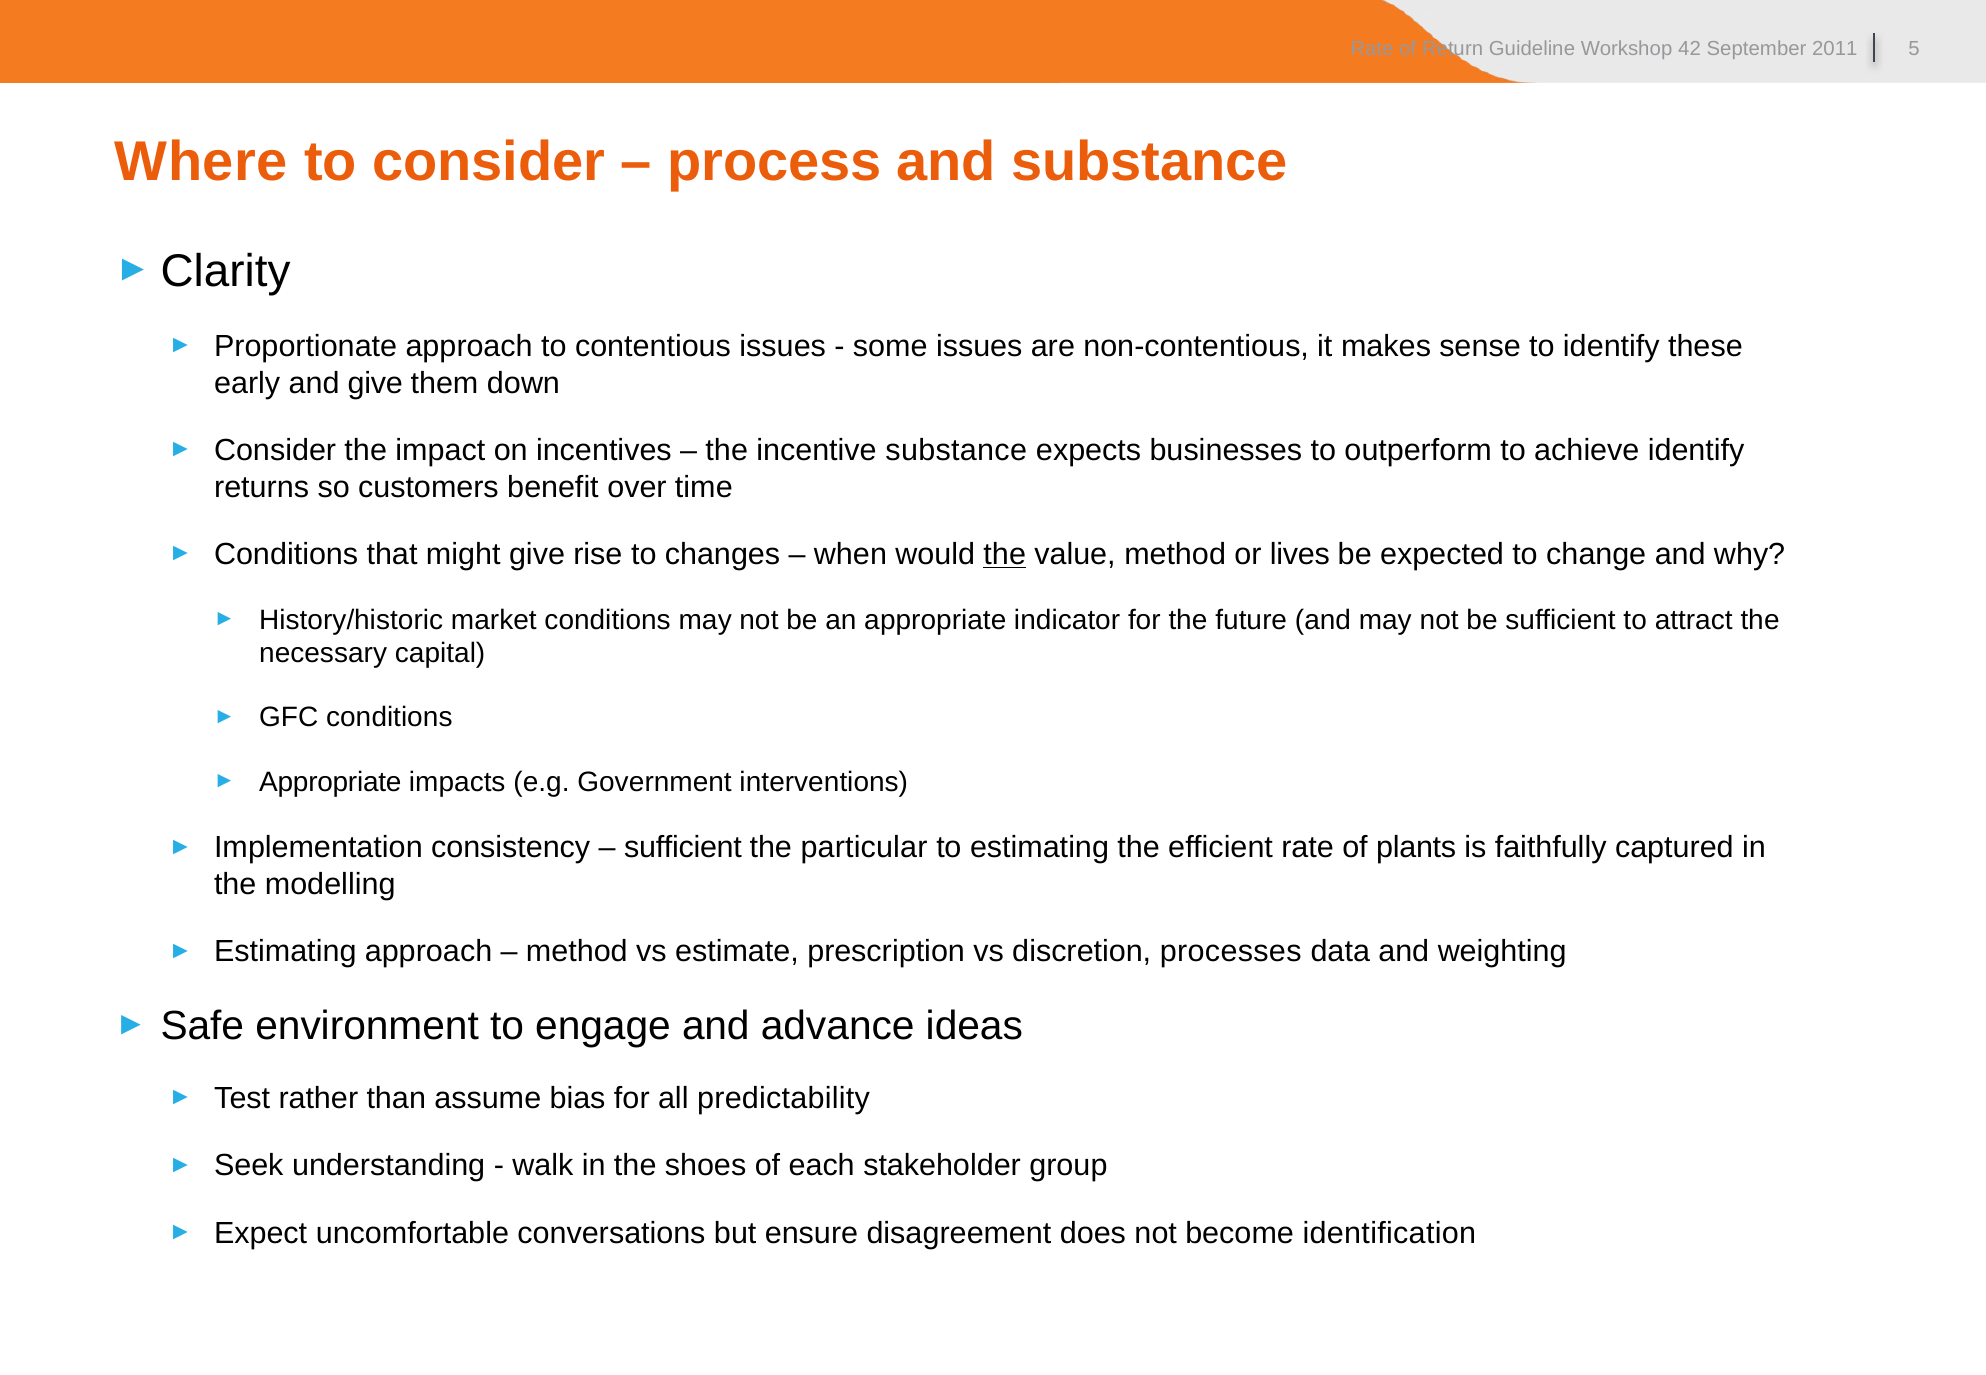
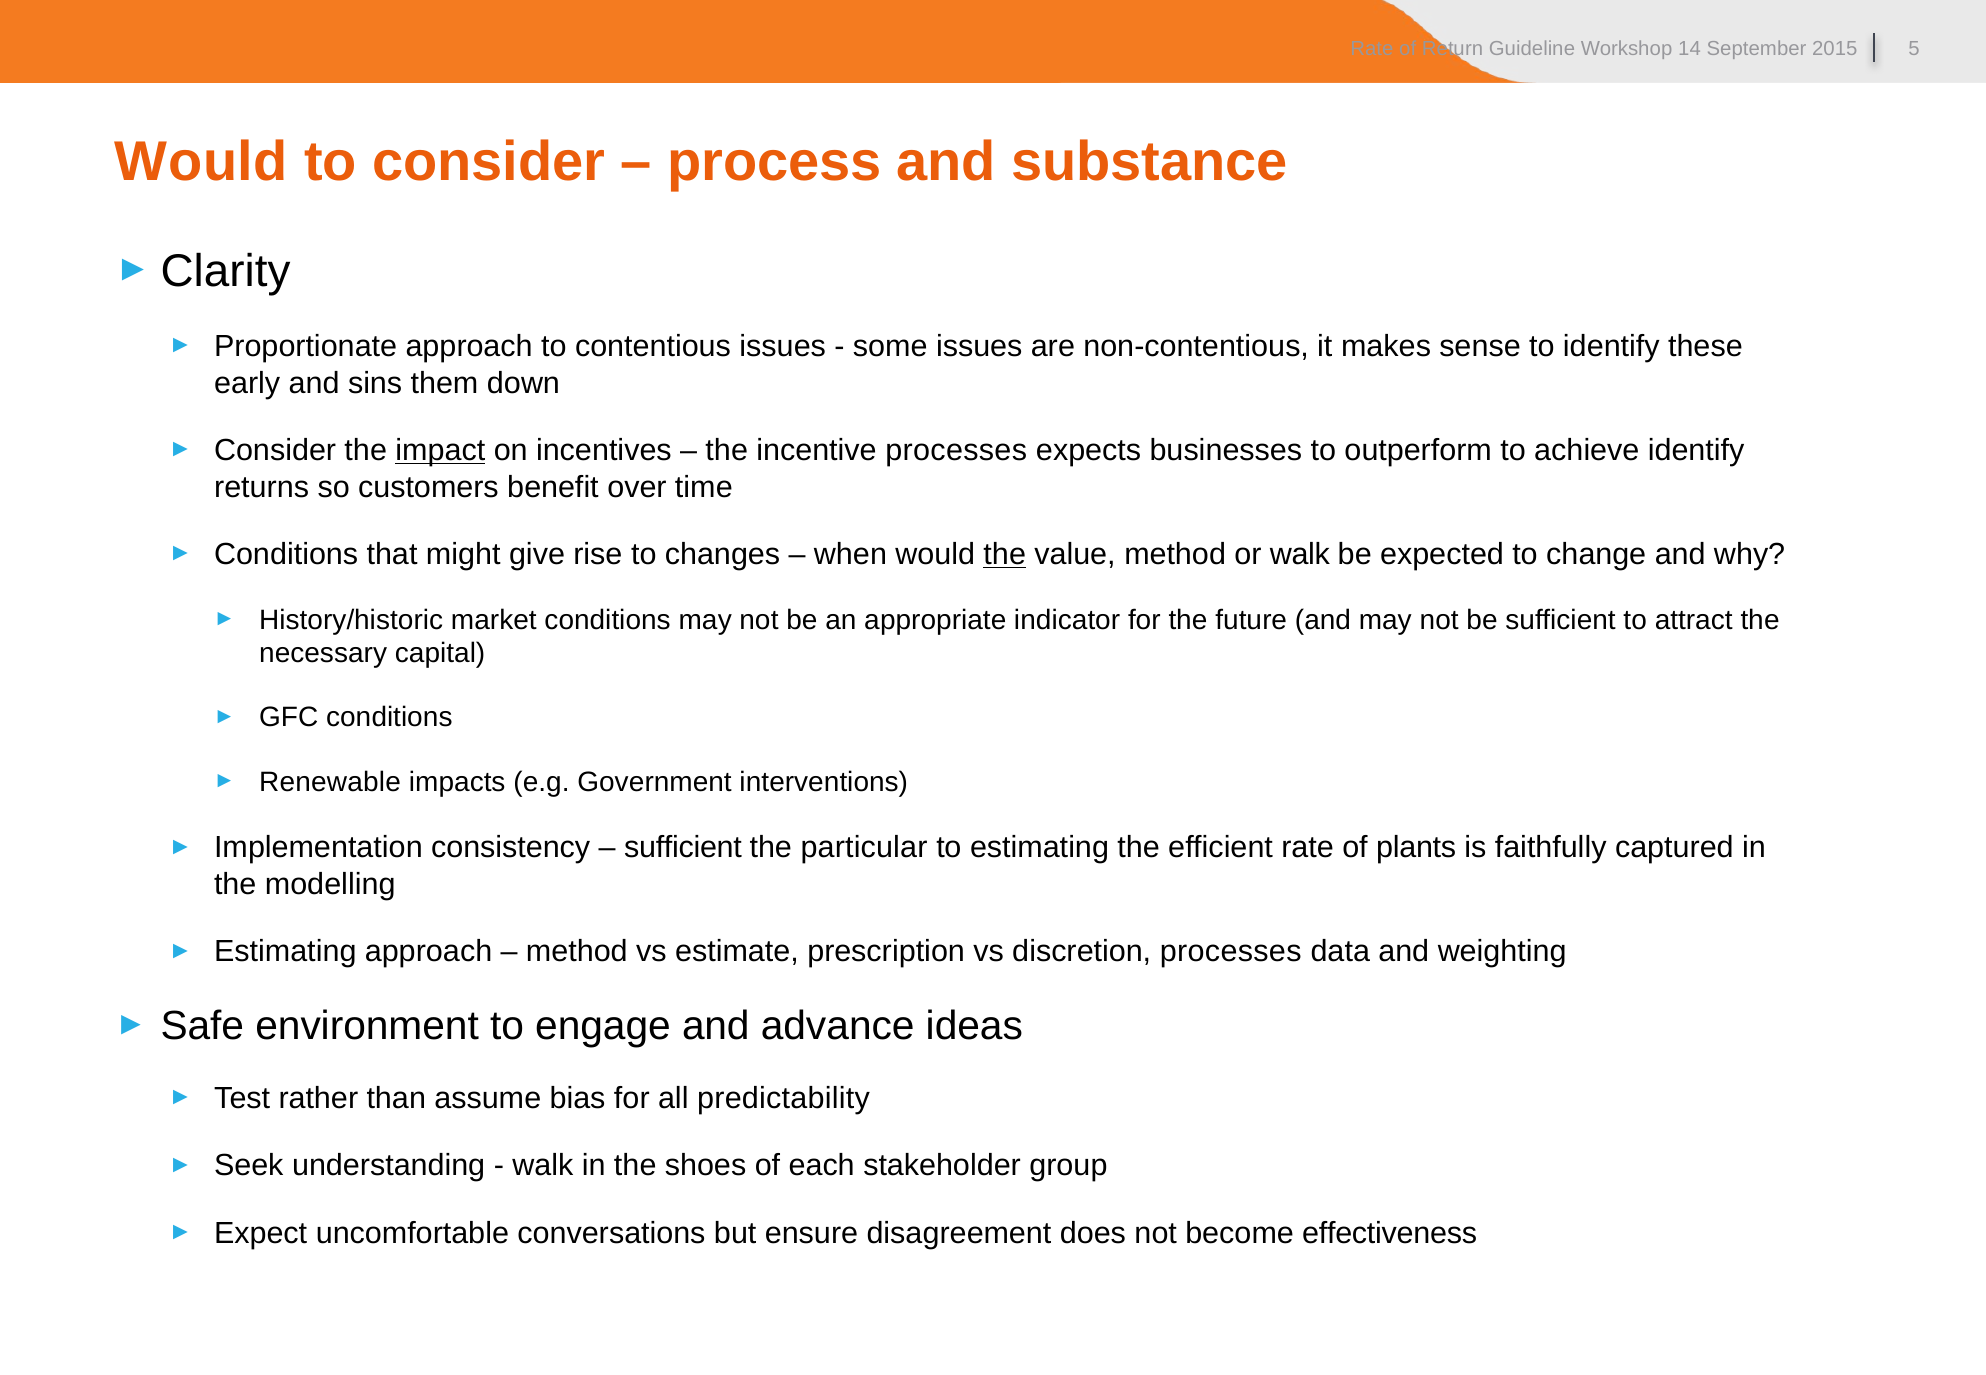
42: 42 -> 14
2011: 2011 -> 2015
Where at (201, 162): Where -> Would
and give: give -> sins
impact underline: none -> present
incentive substance: substance -> processes
or lives: lives -> walk
Appropriate at (330, 782): Appropriate -> Renewable
identification: identification -> effectiveness
